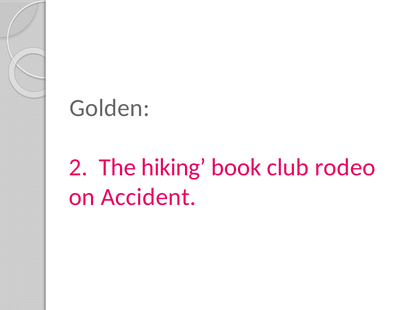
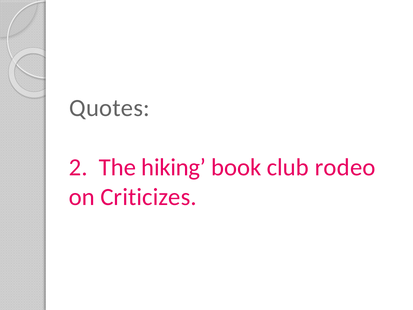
Golden: Golden -> Quotes
Accident: Accident -> Criticizes
